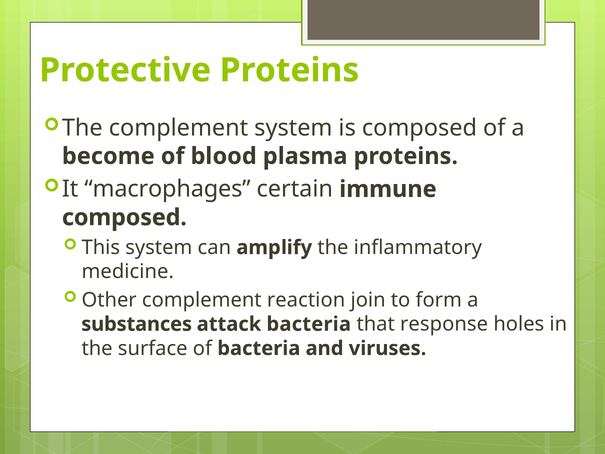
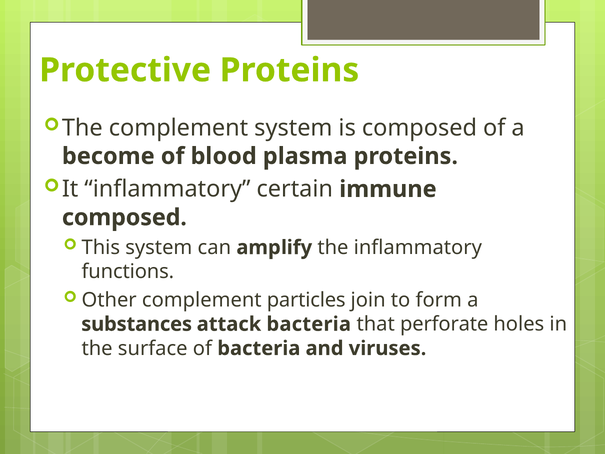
It macrophages: macrophages -> inflammatory
medicine: medicine -> functions
reaction: reaction -> particles
response: response -> perforate
